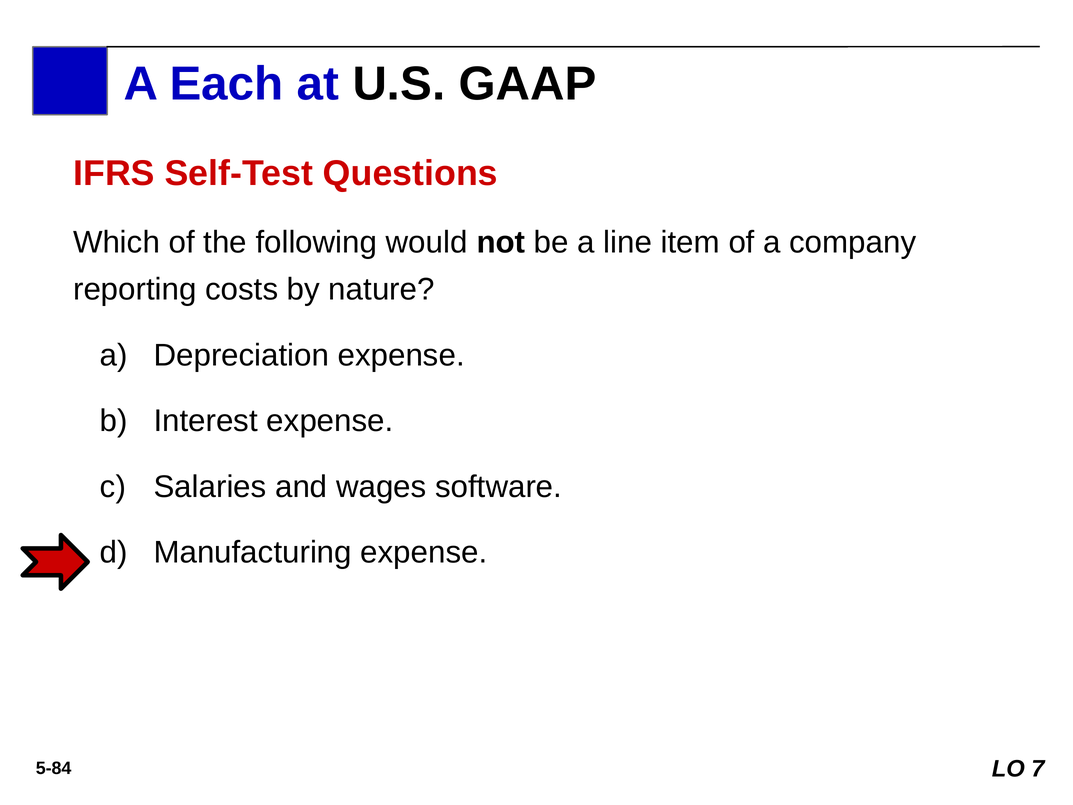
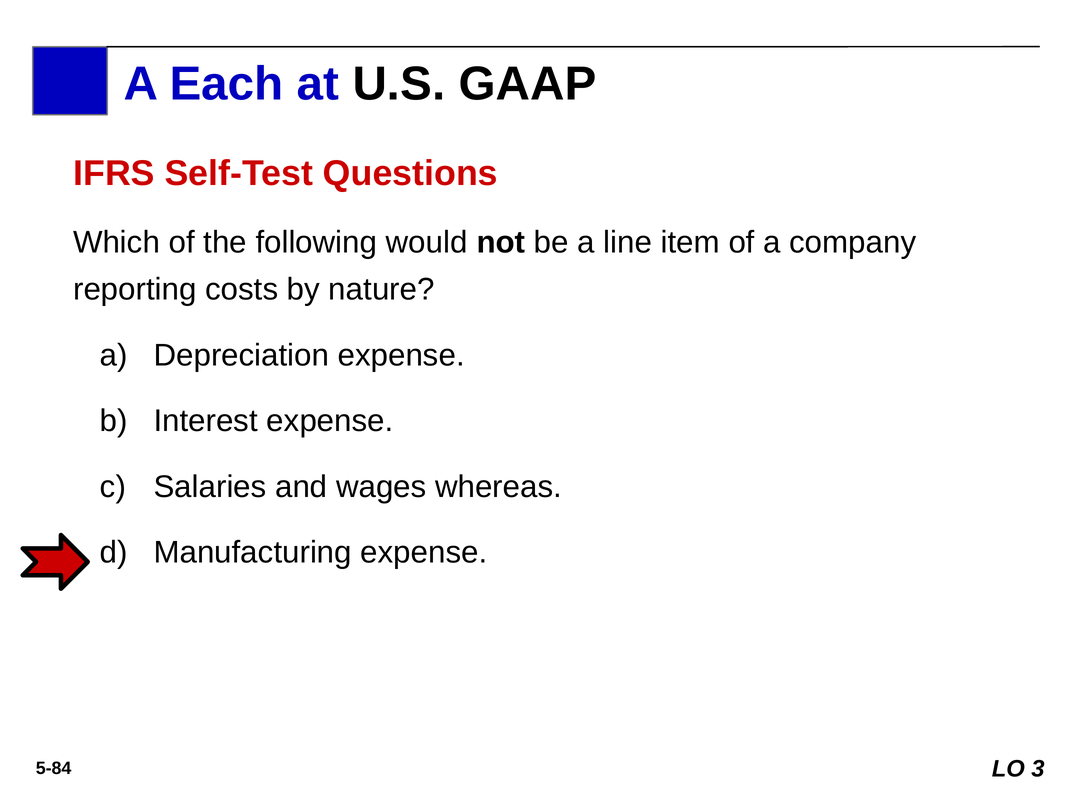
software: software -> whereas
7: 7 -> 3
